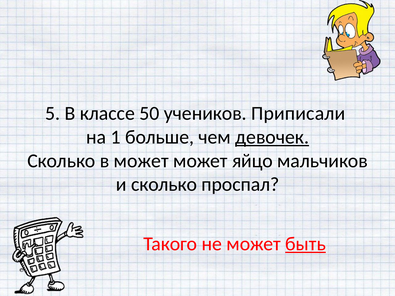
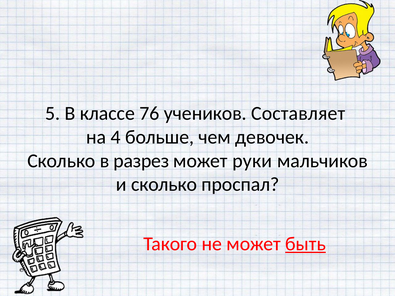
50: 50 -> 76
Приписали: Приписали -> Составляет
1: 1 -> 4
девочек underline: present -> none
в может: может -> разрез
яйцо: яйцо -> руки
